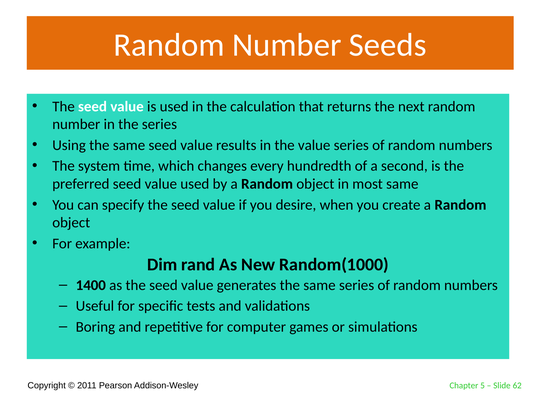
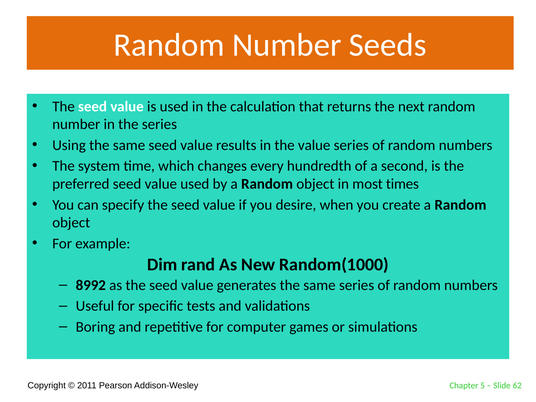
most same: same -> times
1400: 1400 -> 8992
